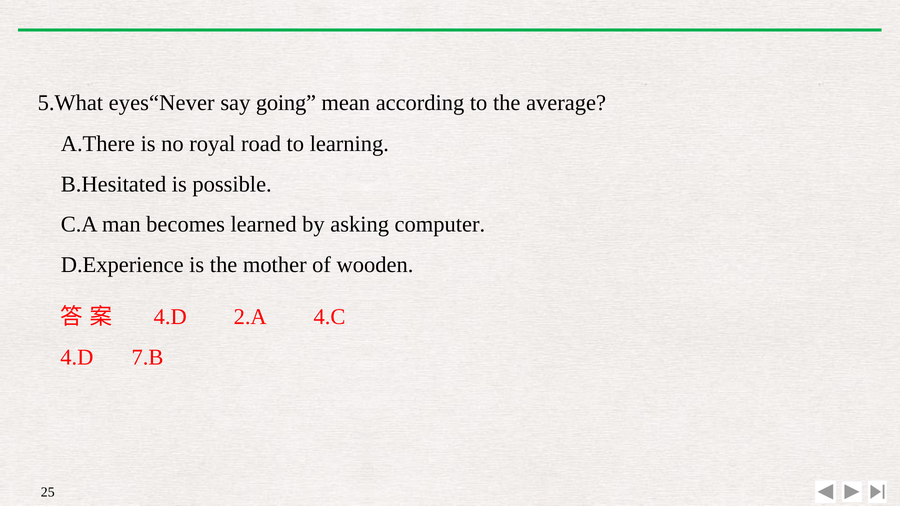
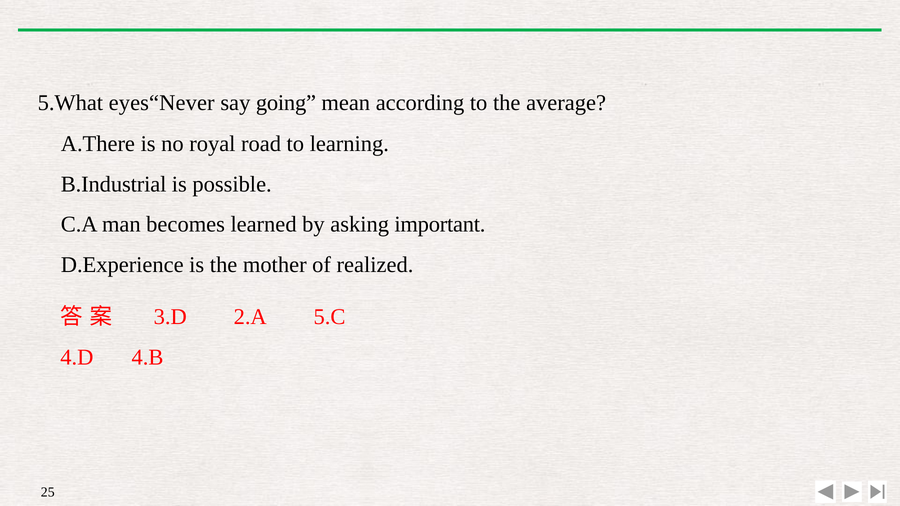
B.Hesitated: B.Hesitated -> B.Industrial
computer: computer -> important
wooden: wooden -> realized
4.D at (170, 317): 4.D -> 3.D
4.C: 4.C -> 5.C
7.B: 7.B -> 4.B
